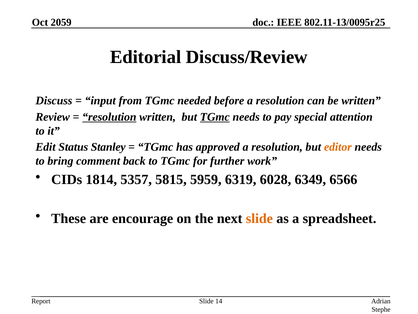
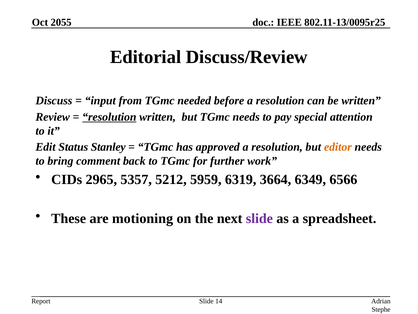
2059: 2059 -> 2055
TGmc at (215, 117) underline: present -> none
1814: 1814 -> 2965
5815: 5815 -> 5212
6028: 6028 -> 3664
encourage: encourage -> motioning
slide at (259, 218) colour: orange -> purple
